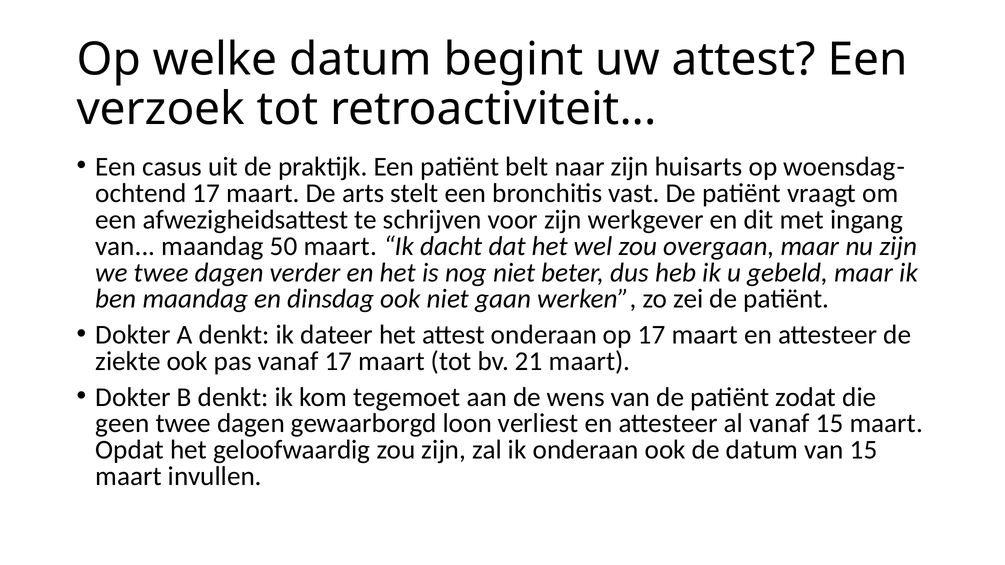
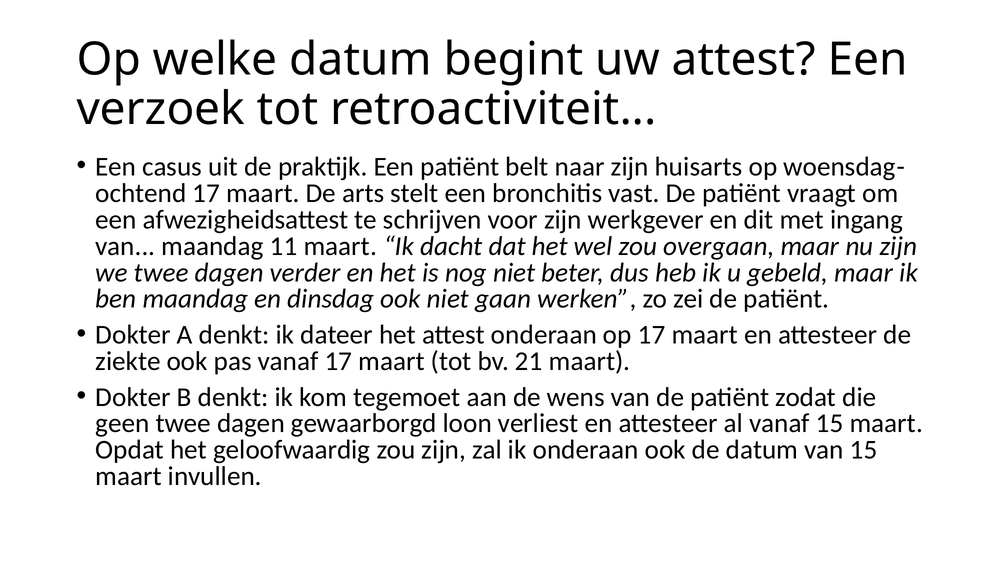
50: 50 -> 11
